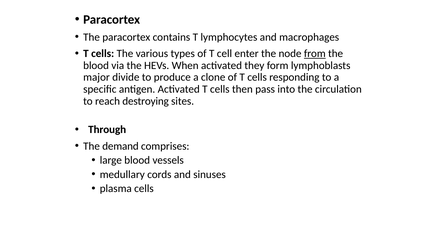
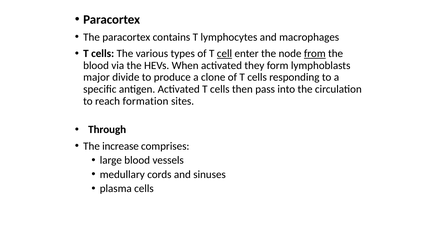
cell underline: none -> present
destroying: destroying -> formation
demand: demand -> increase
